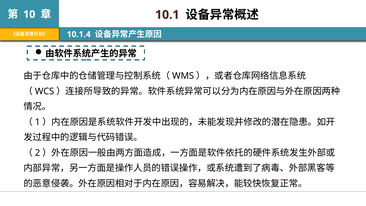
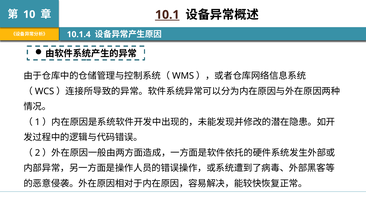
10.1 underline: none -> present
